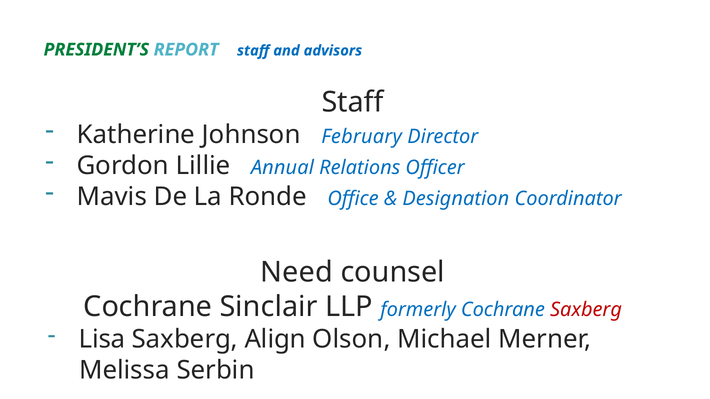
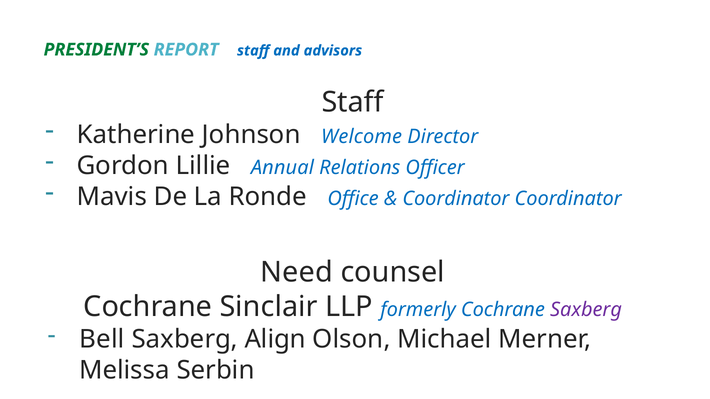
February: February -> Welcome
Designation at (456, 199): Designation -> Coordinator
Saxberg at (586, 310) colour: red -> purple
Lisa: Lisa -> Bell
